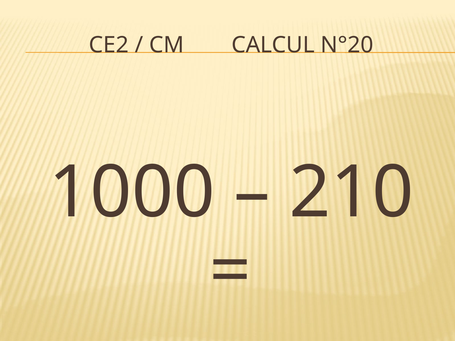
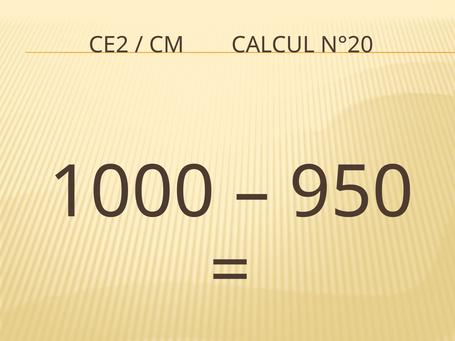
210: 210 -> 950
